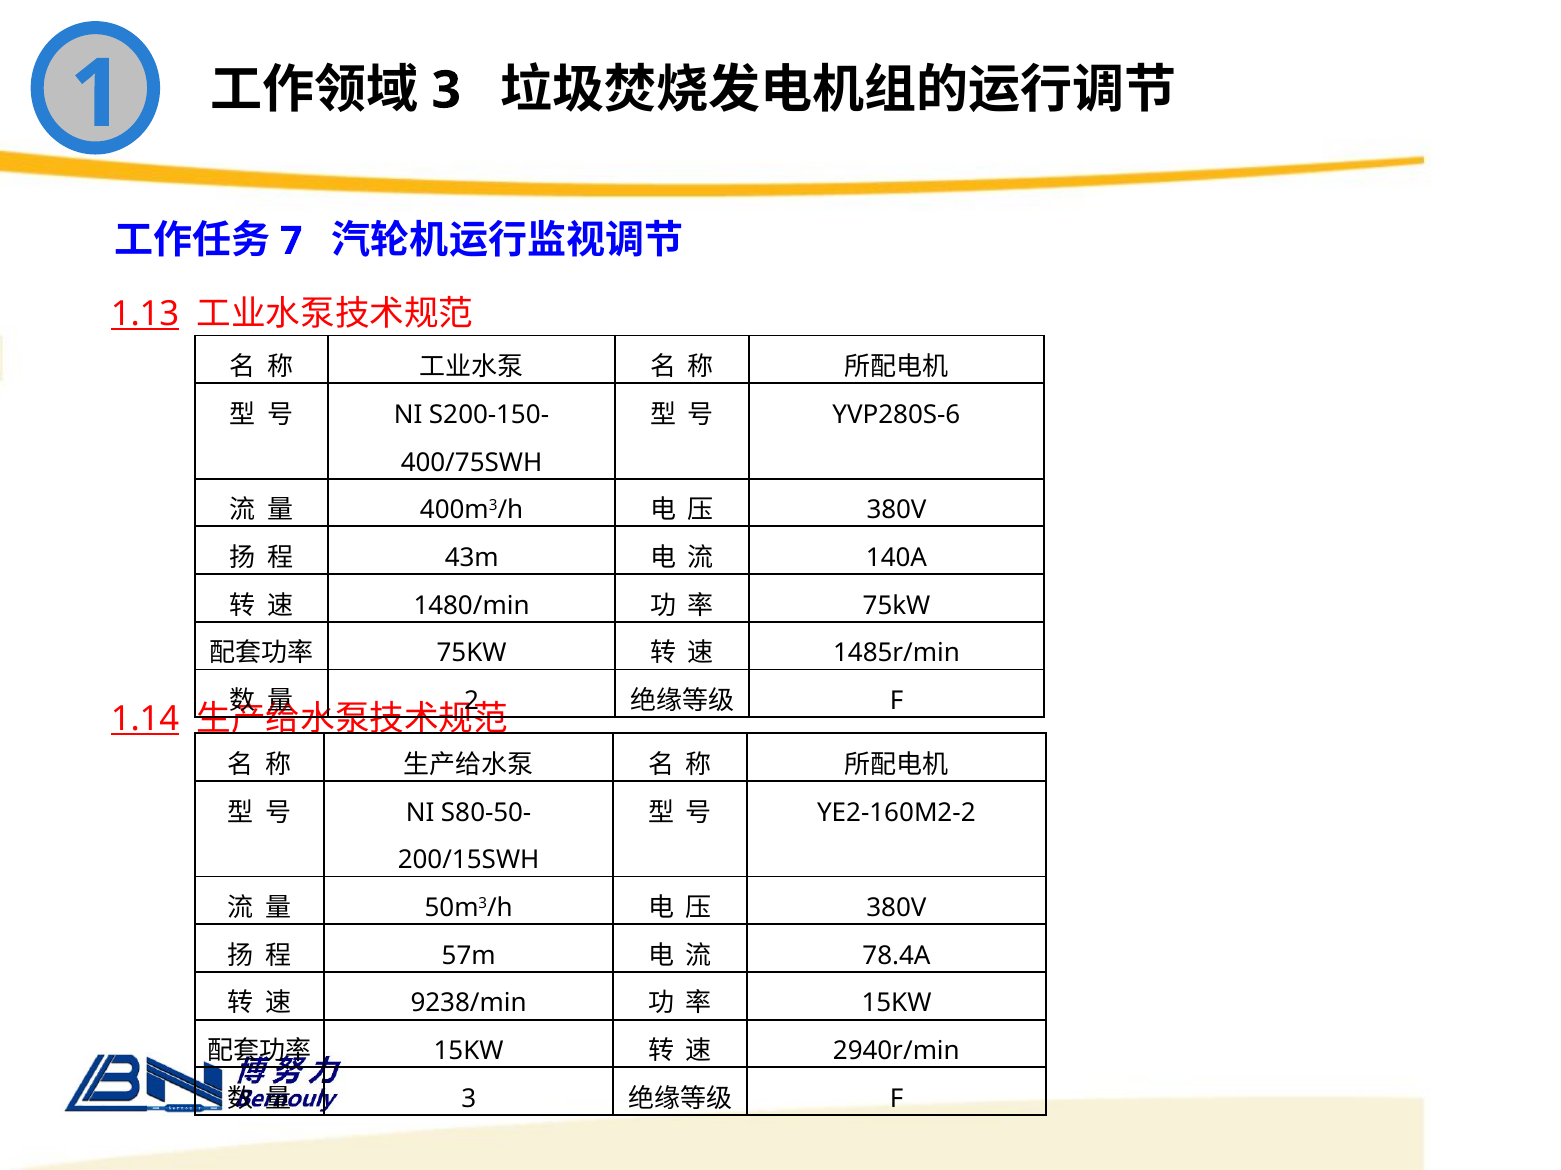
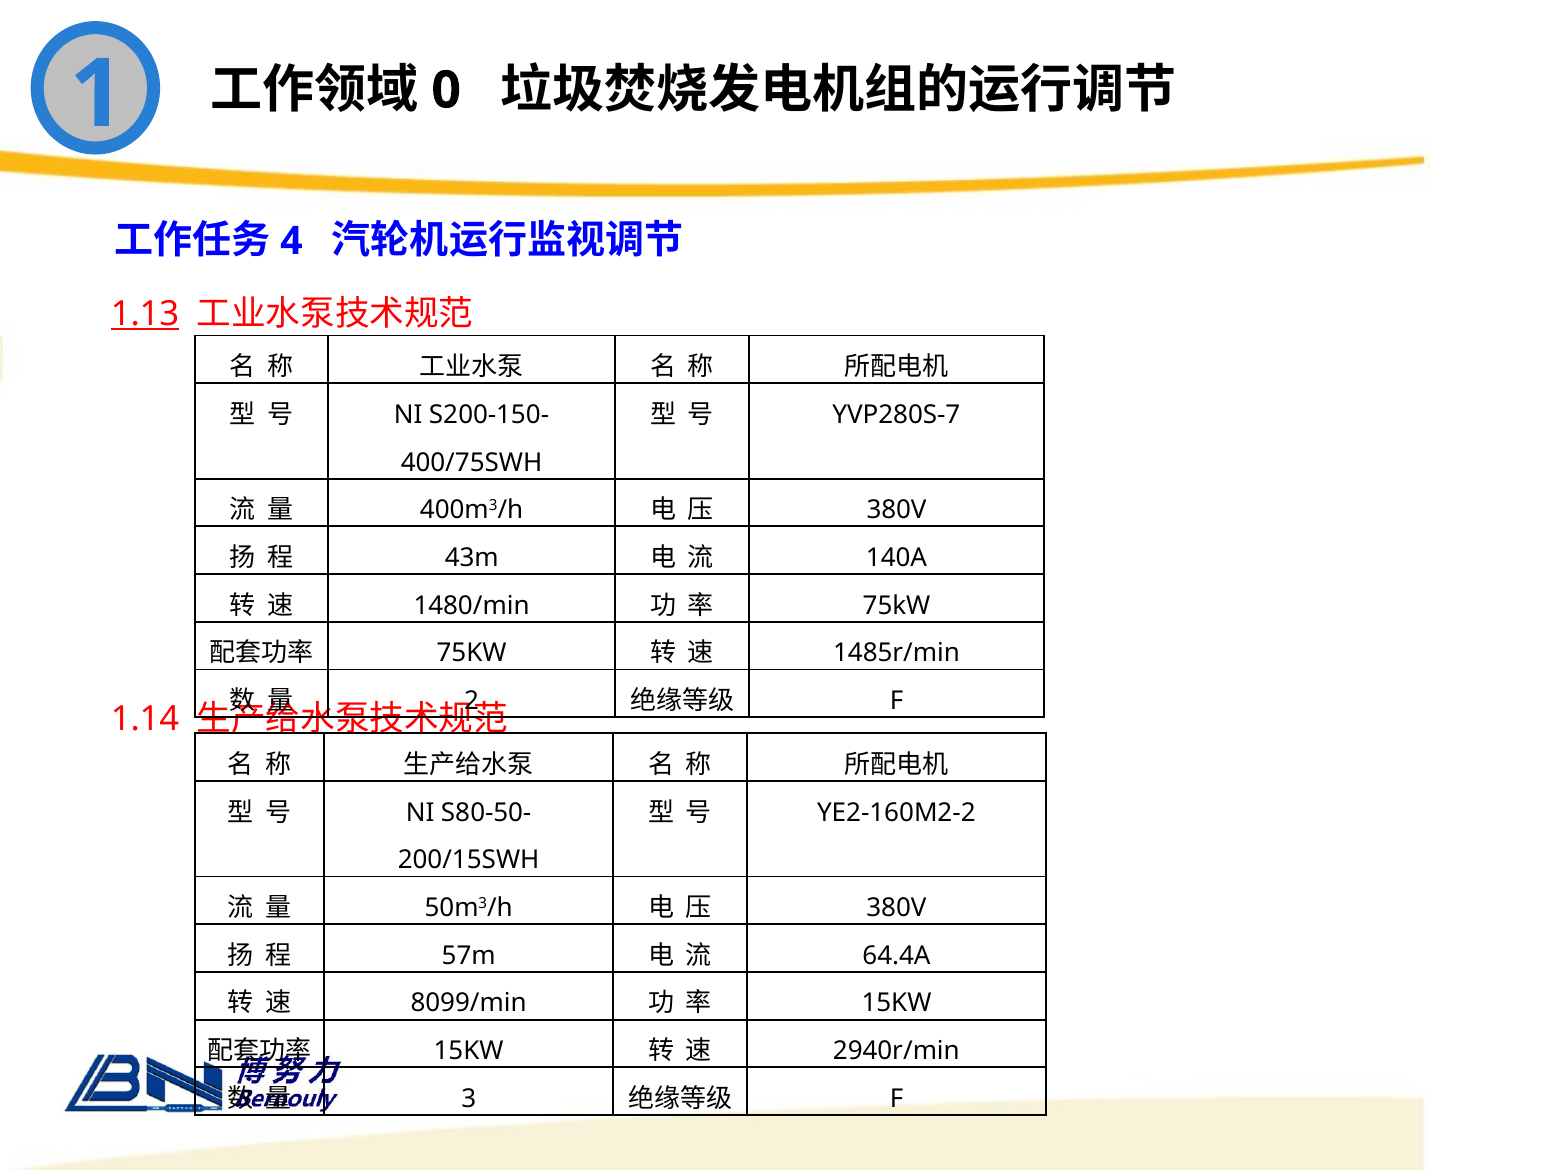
3 at (446, 90): 3 -> 0
7: 7 -> 4
YVP280S-6: YVP280S-6 -> YVP280S-7
1.14 underline: present -> none
78.4A: 78.4A -> 64.4A
9238/min: 9238/min -> 8099/min
